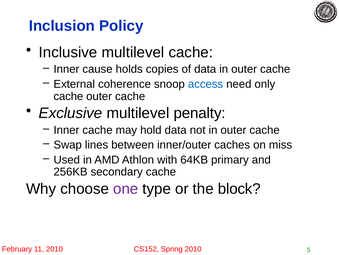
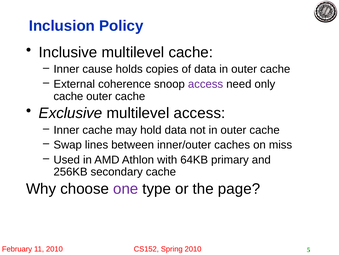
access at (206, 84) colour: blue -> purple
multilevel penalty: penalty -> access
block: block -> page
